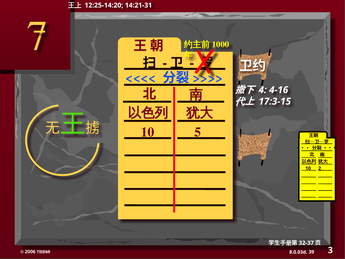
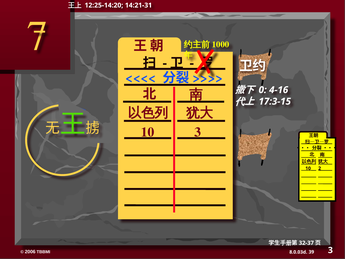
4: 4 -> 0
10 5: 5 -> 3
